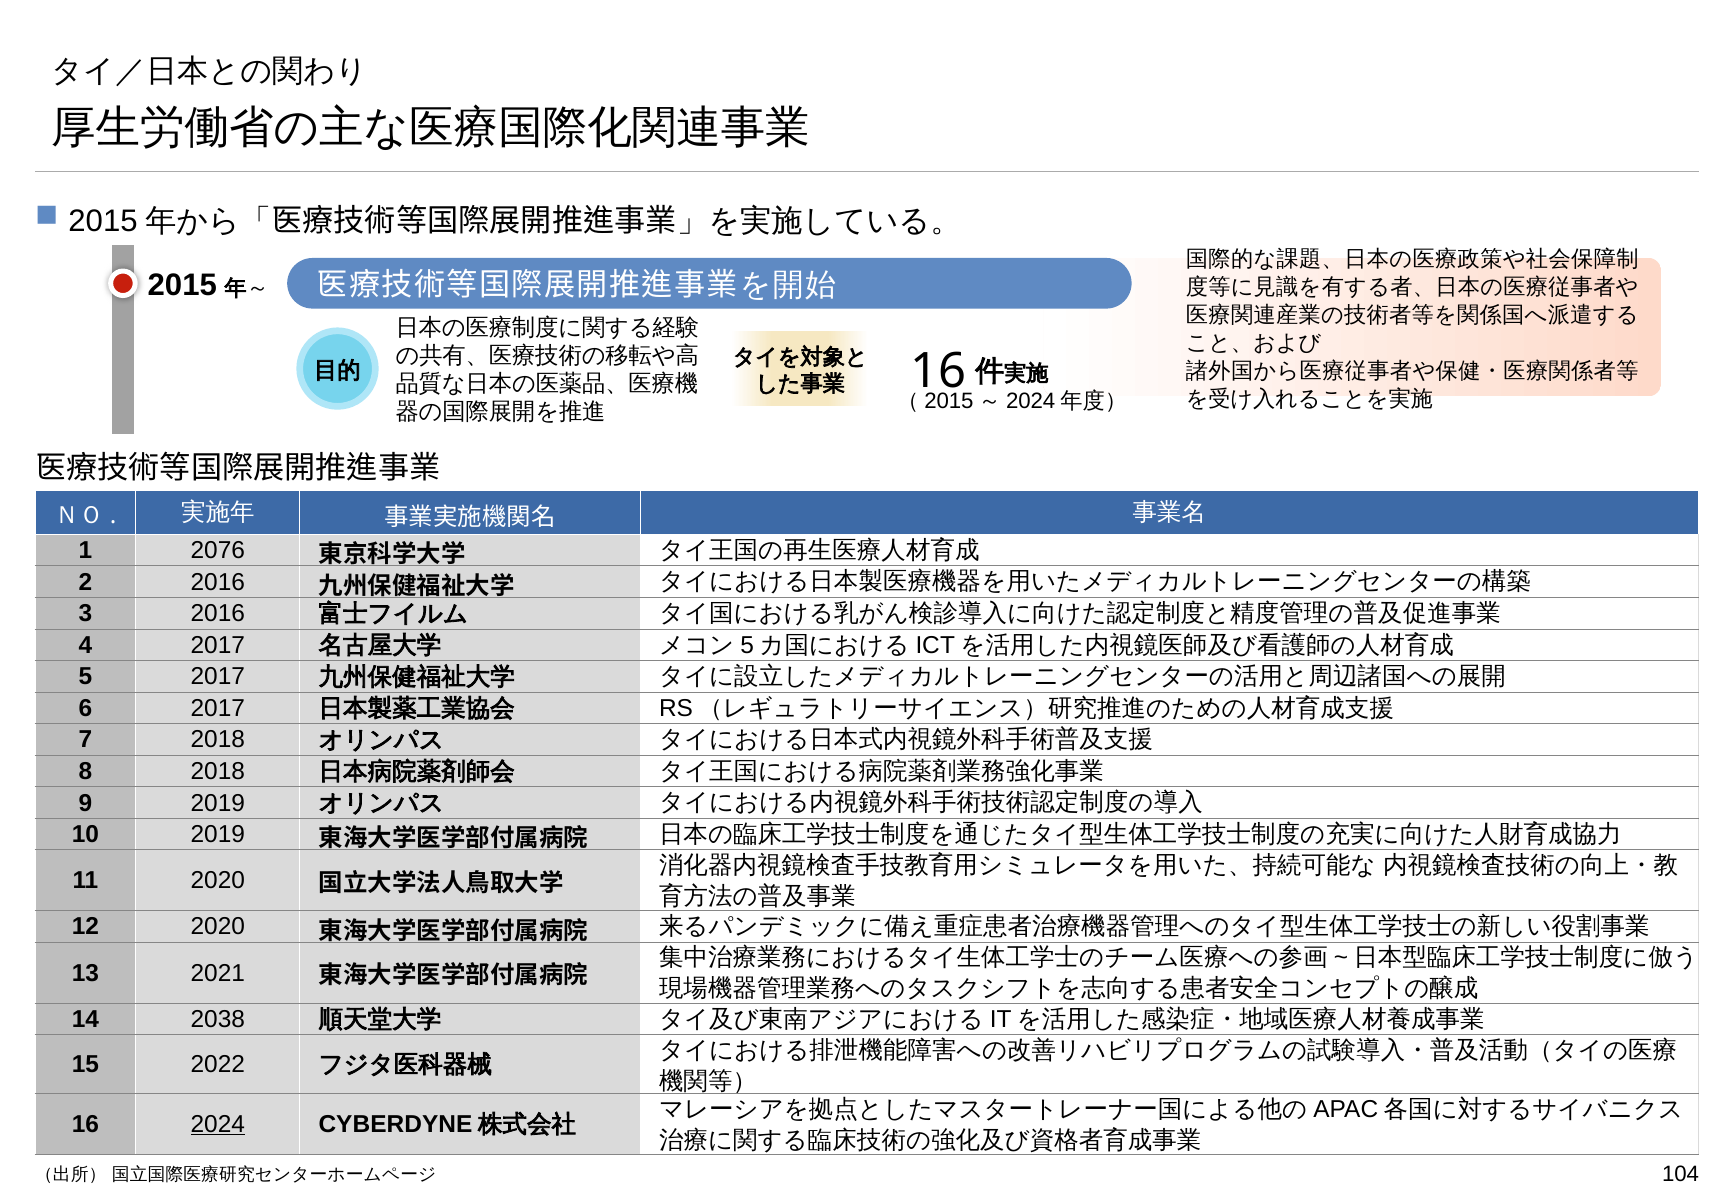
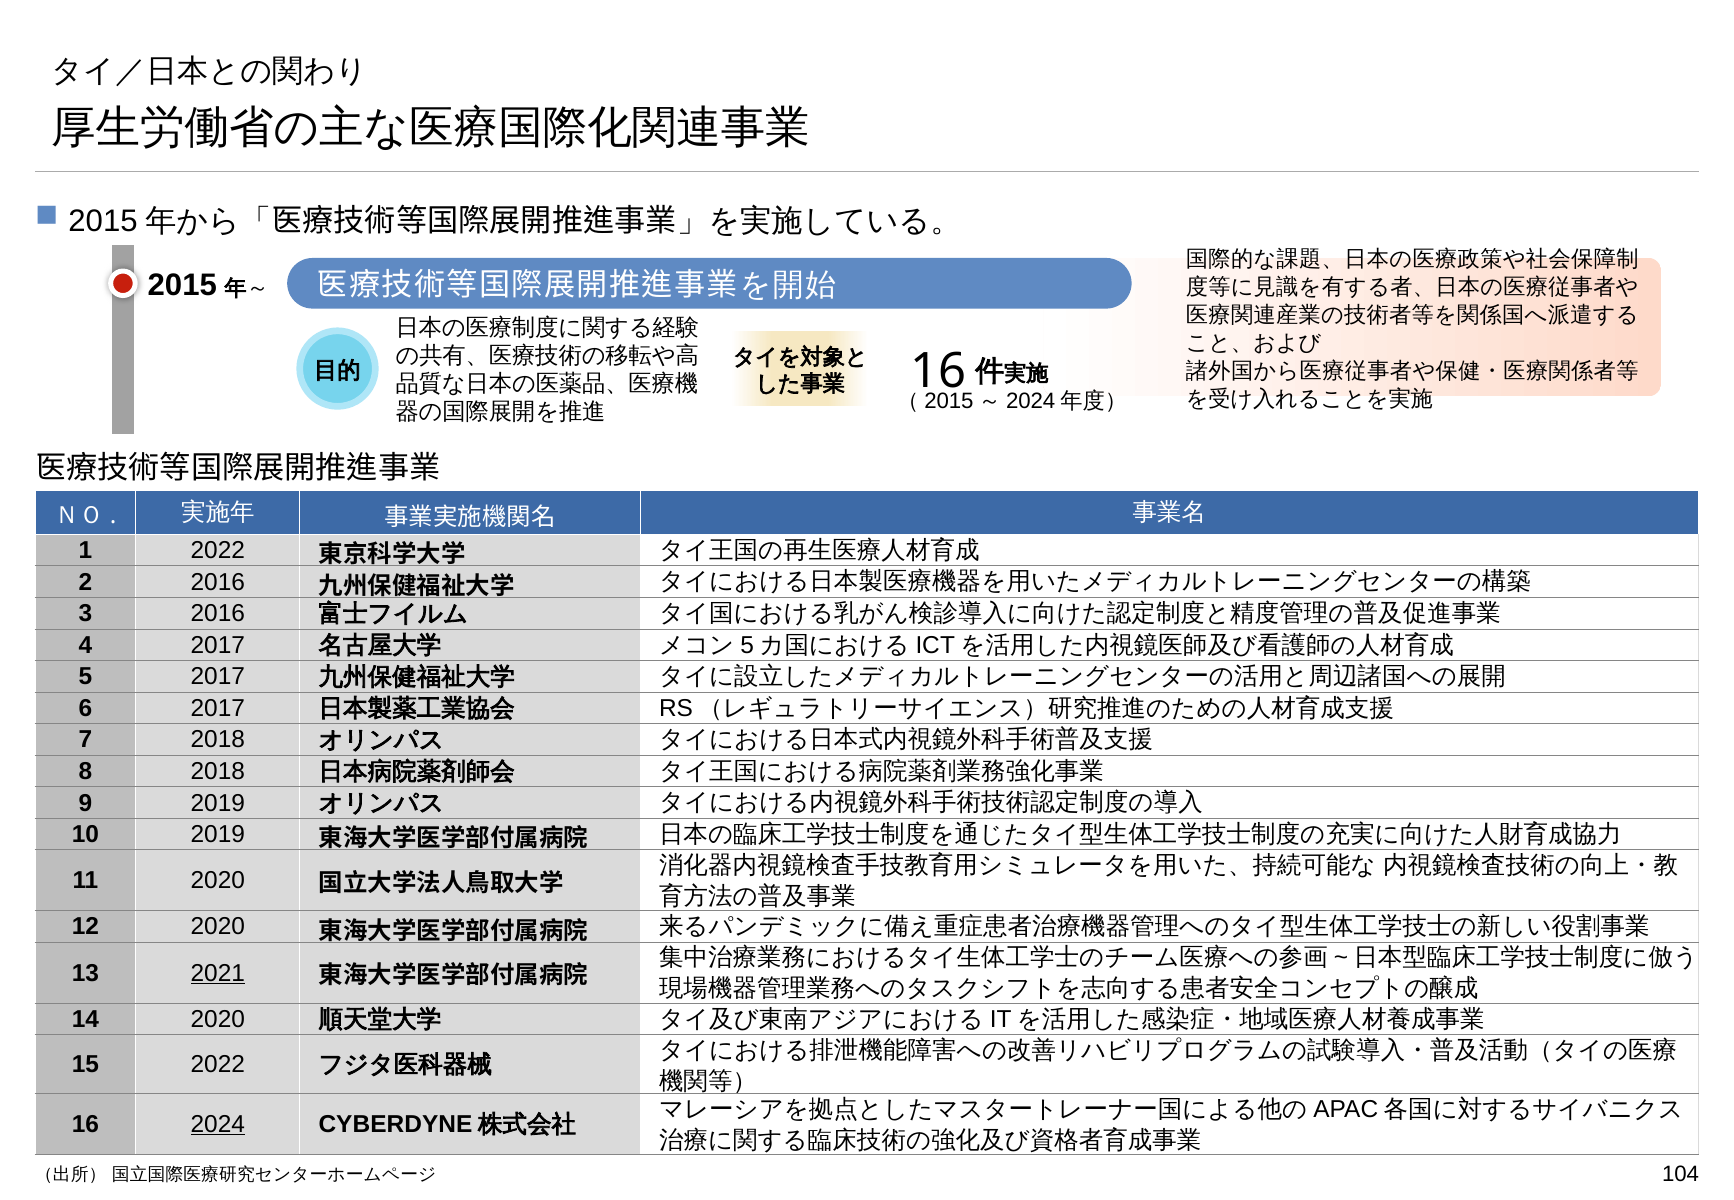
1 2076: 2076 -> 2022
2021 underline: none -> present
14 2038: 2038 -> 2020
